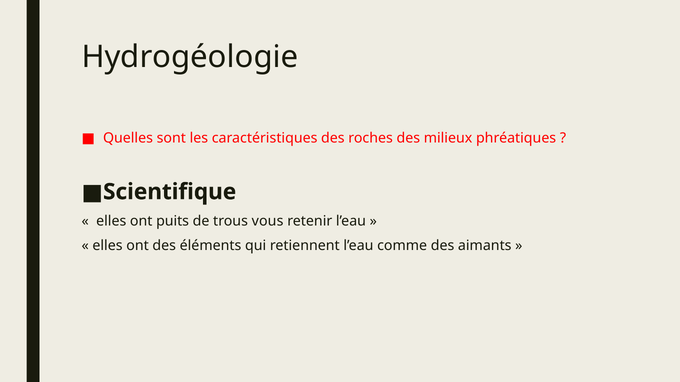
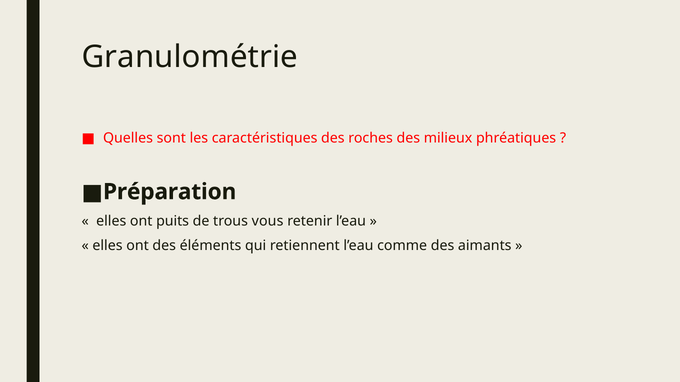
Hydrogéologie: Hydrogéologie -> Granulométrie
Scientifique: Scientifique -> Préparation
